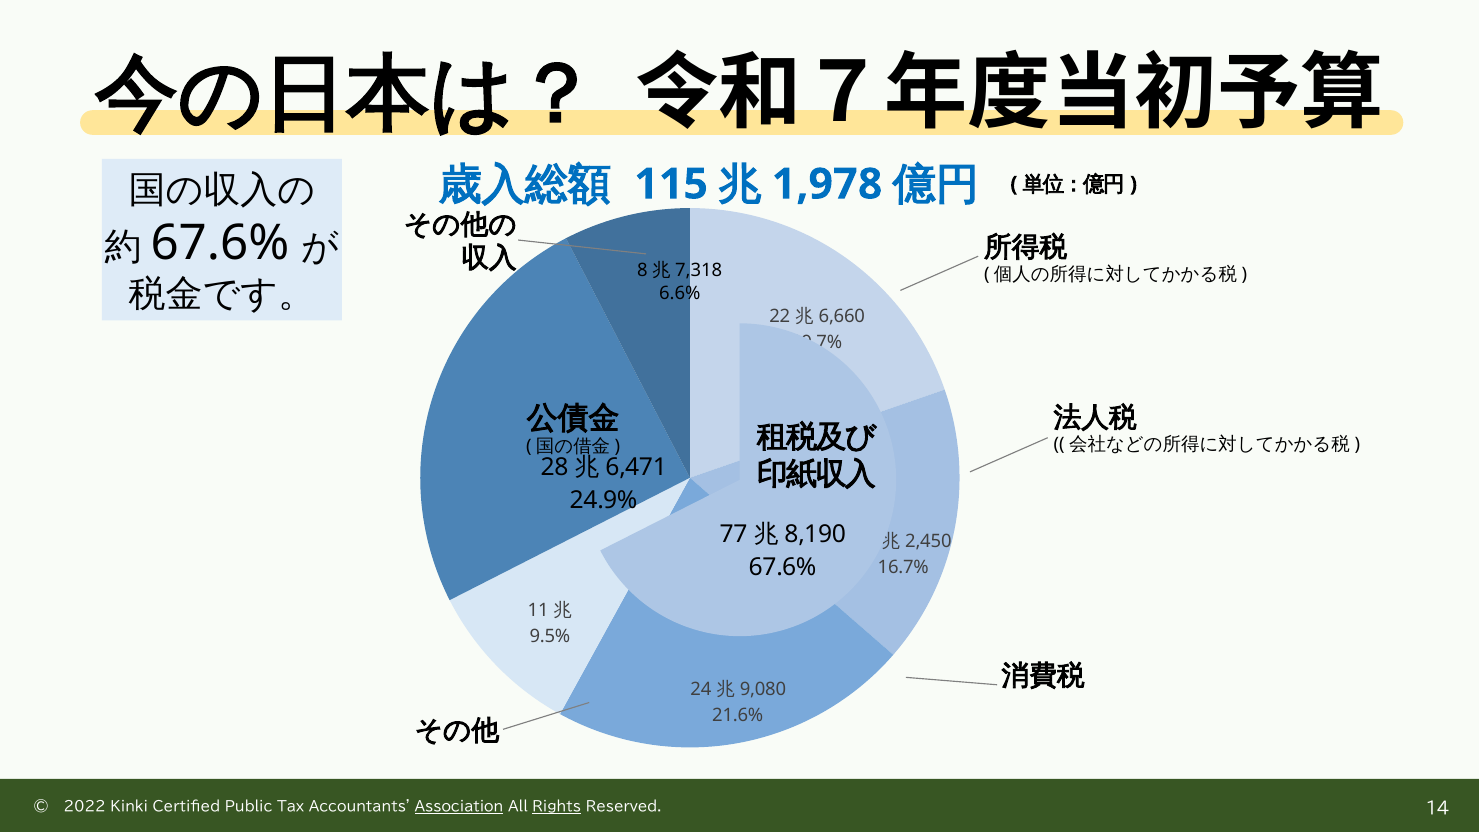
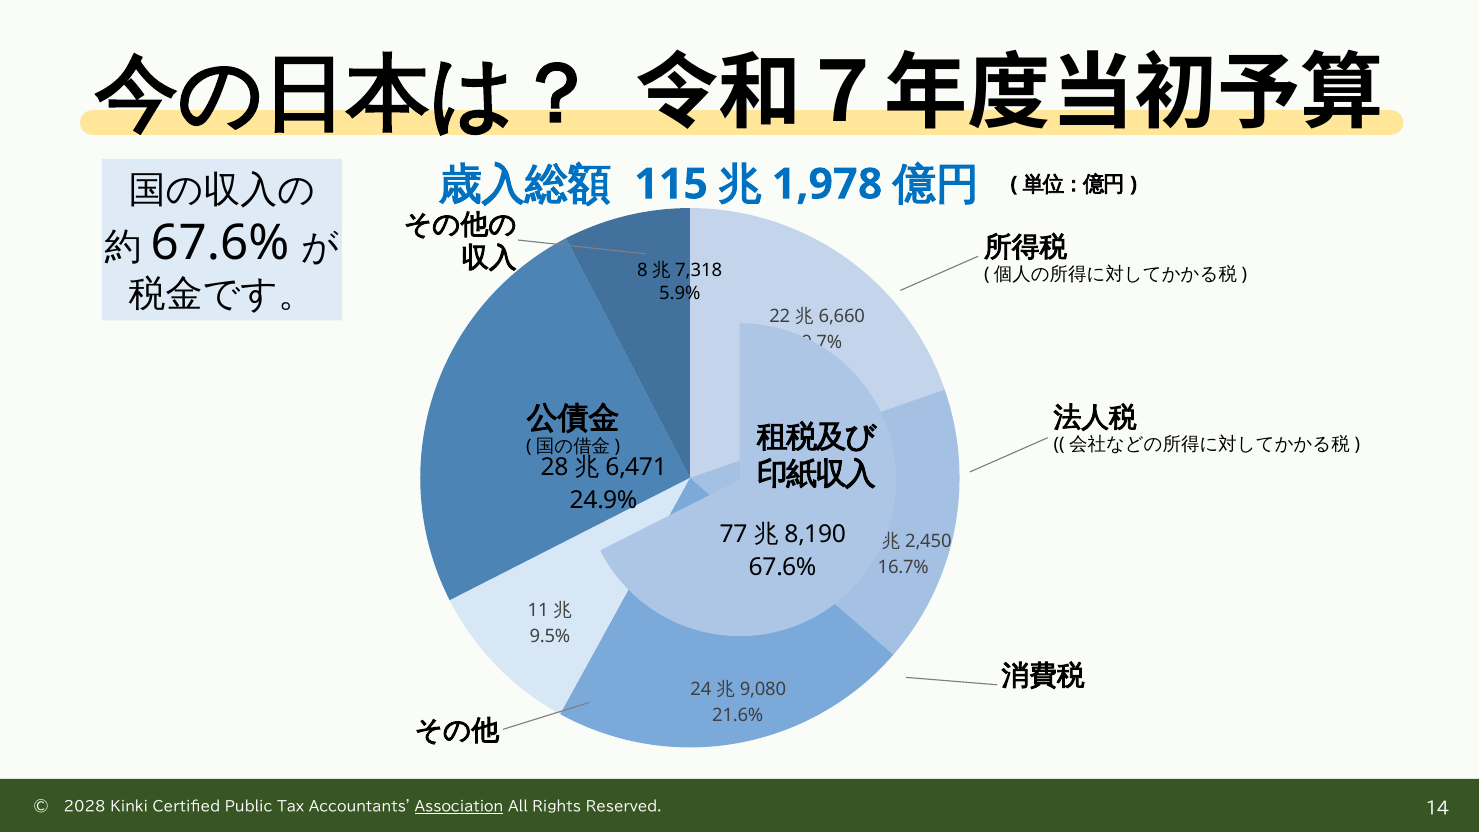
6.6%: 6.6% -> 5.9%
2022: 2022 -> 2028
Rights underline: present -> none
